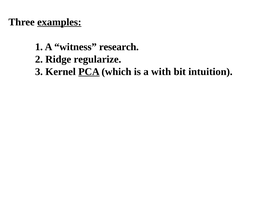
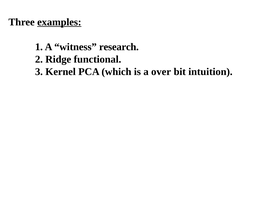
regularize: regularize -> functional
PCA underline: present -> none
with: with -> over
